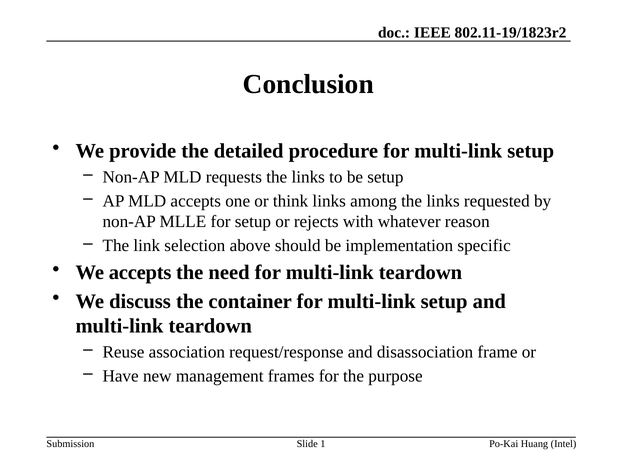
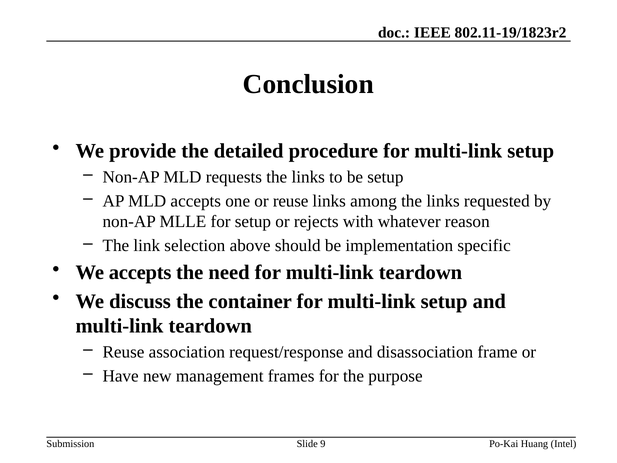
or think: think -> reuse
1: 1 -> 9
